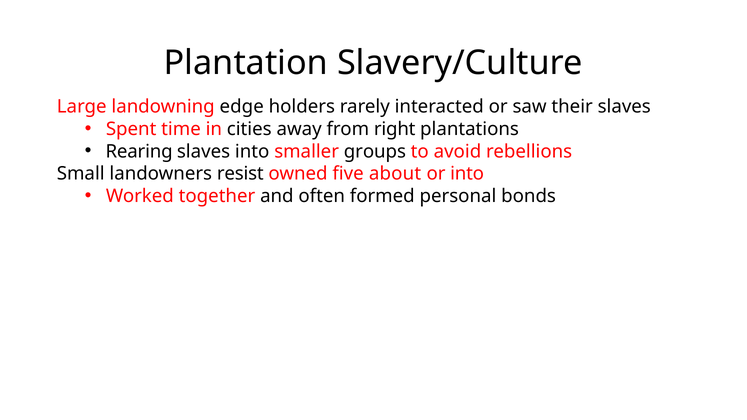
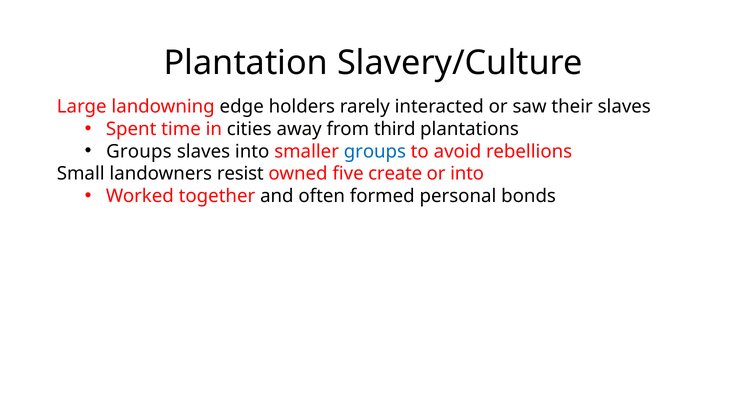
right: right -> third
Rearing at (139, 151): Rearing -> Groups
groups at (375, 151) colour: black -> blue
about: about -> create
